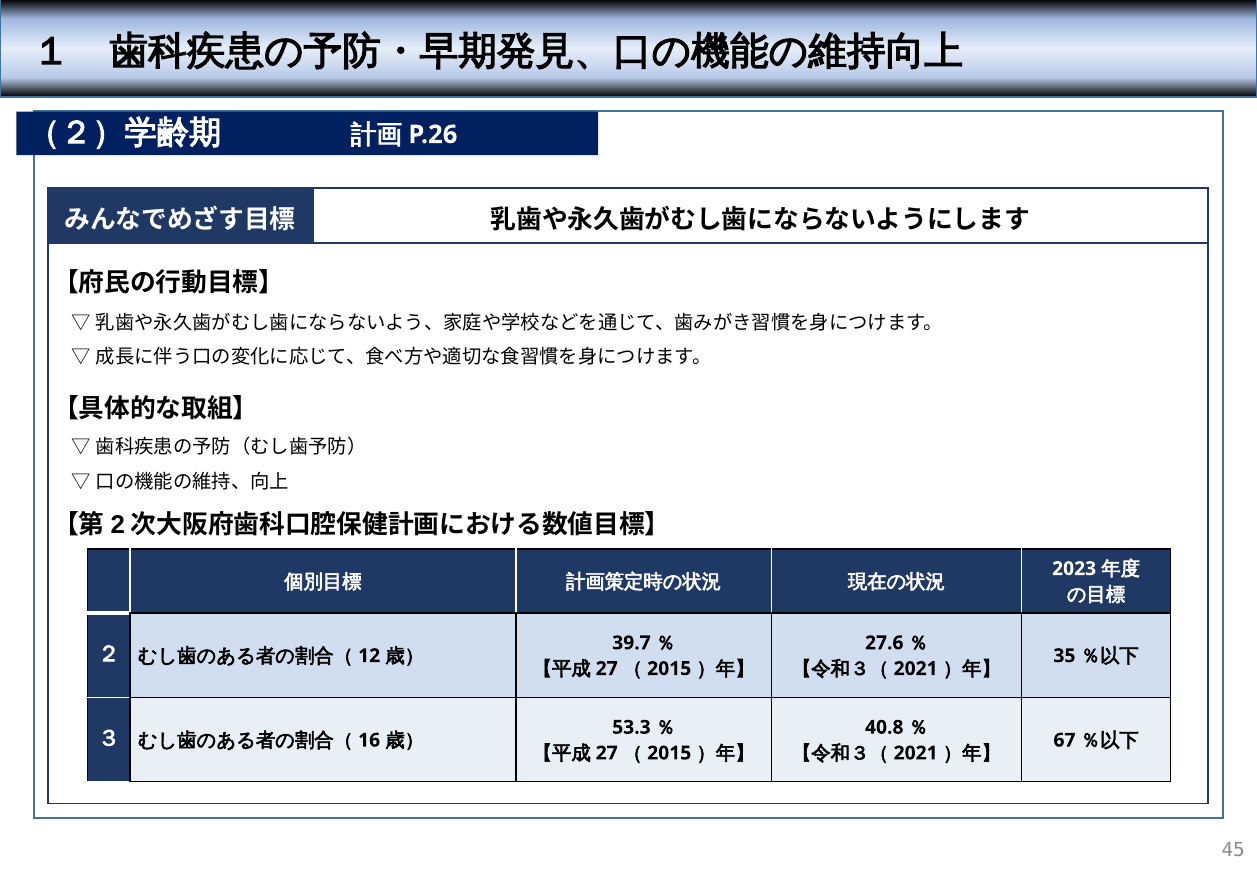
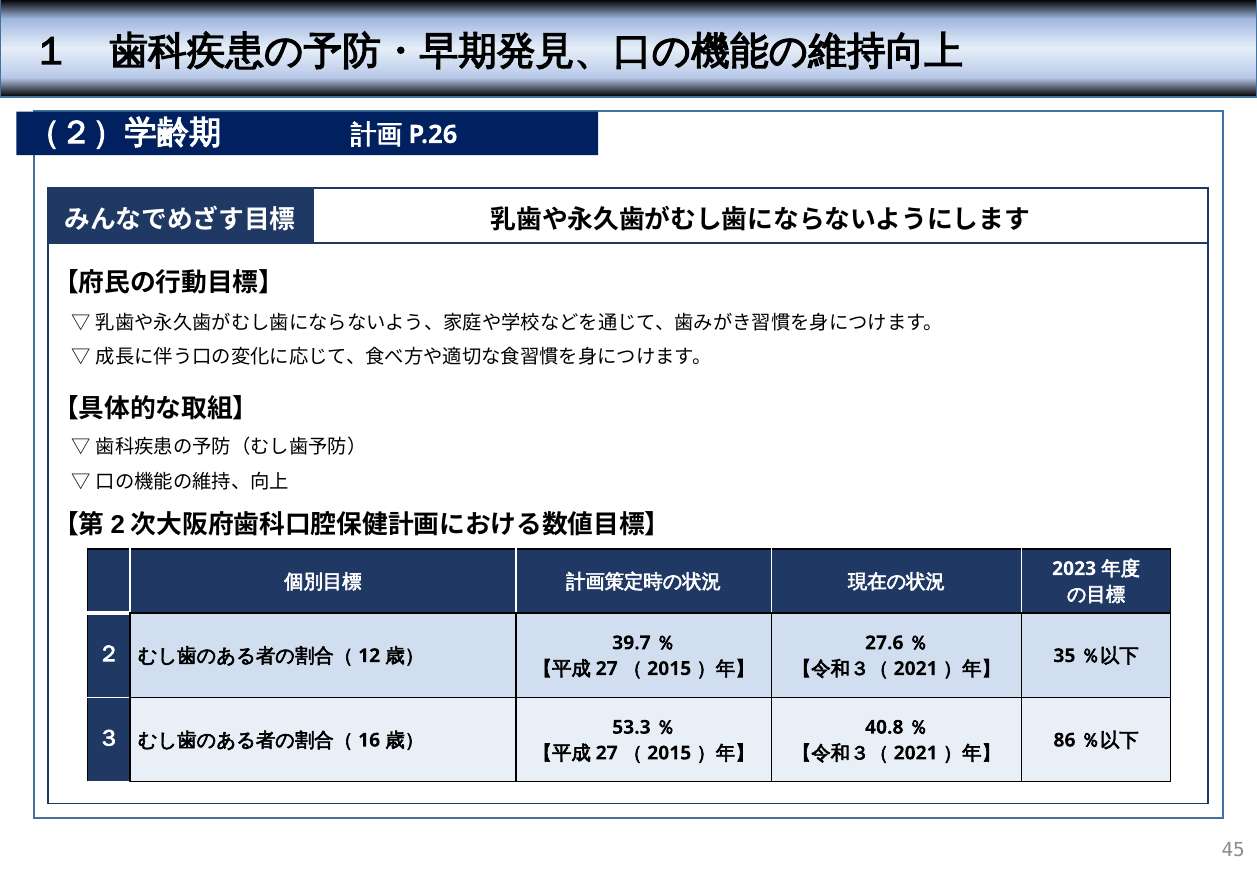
67: 67 -> 86
